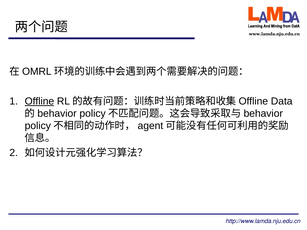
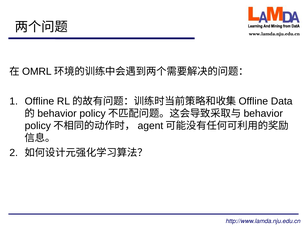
Offline underline: present -> none
